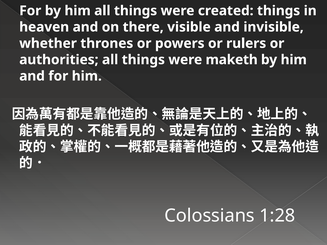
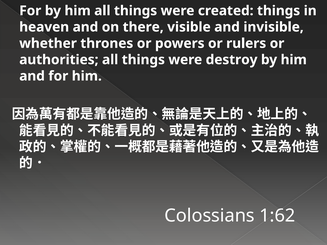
maketh: maketh -> destroy
1:28: 1:28 -> 1:62
